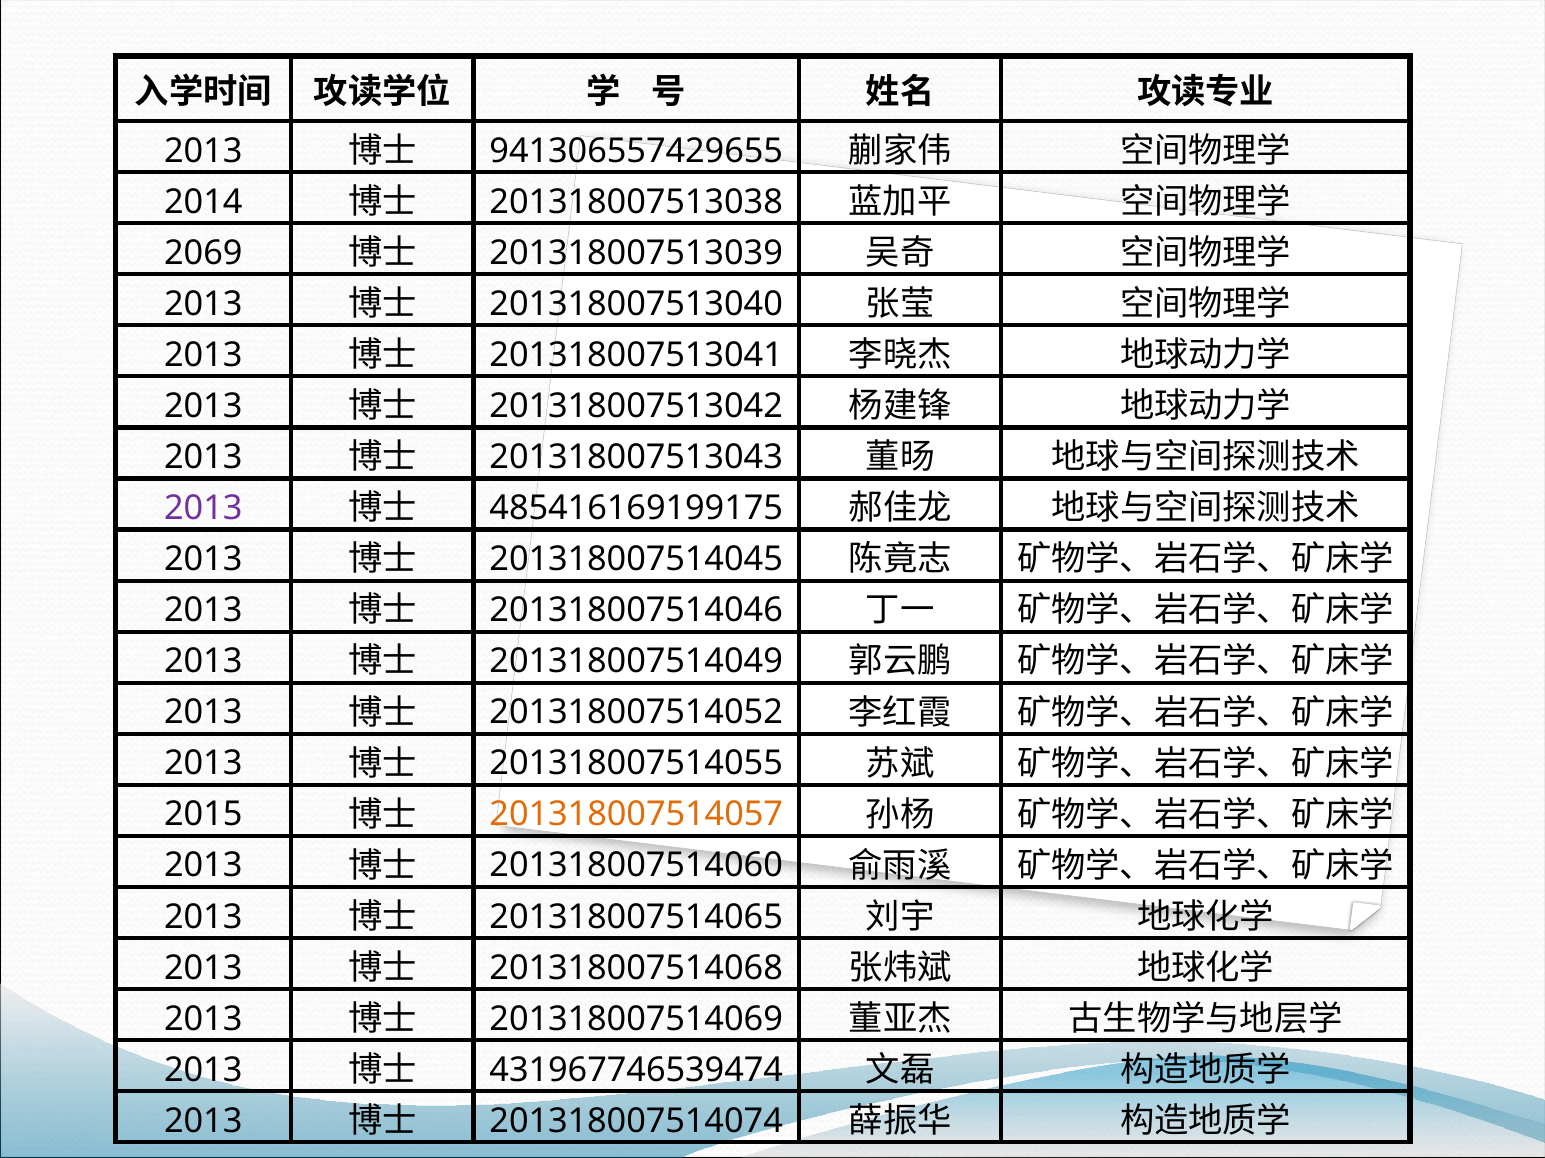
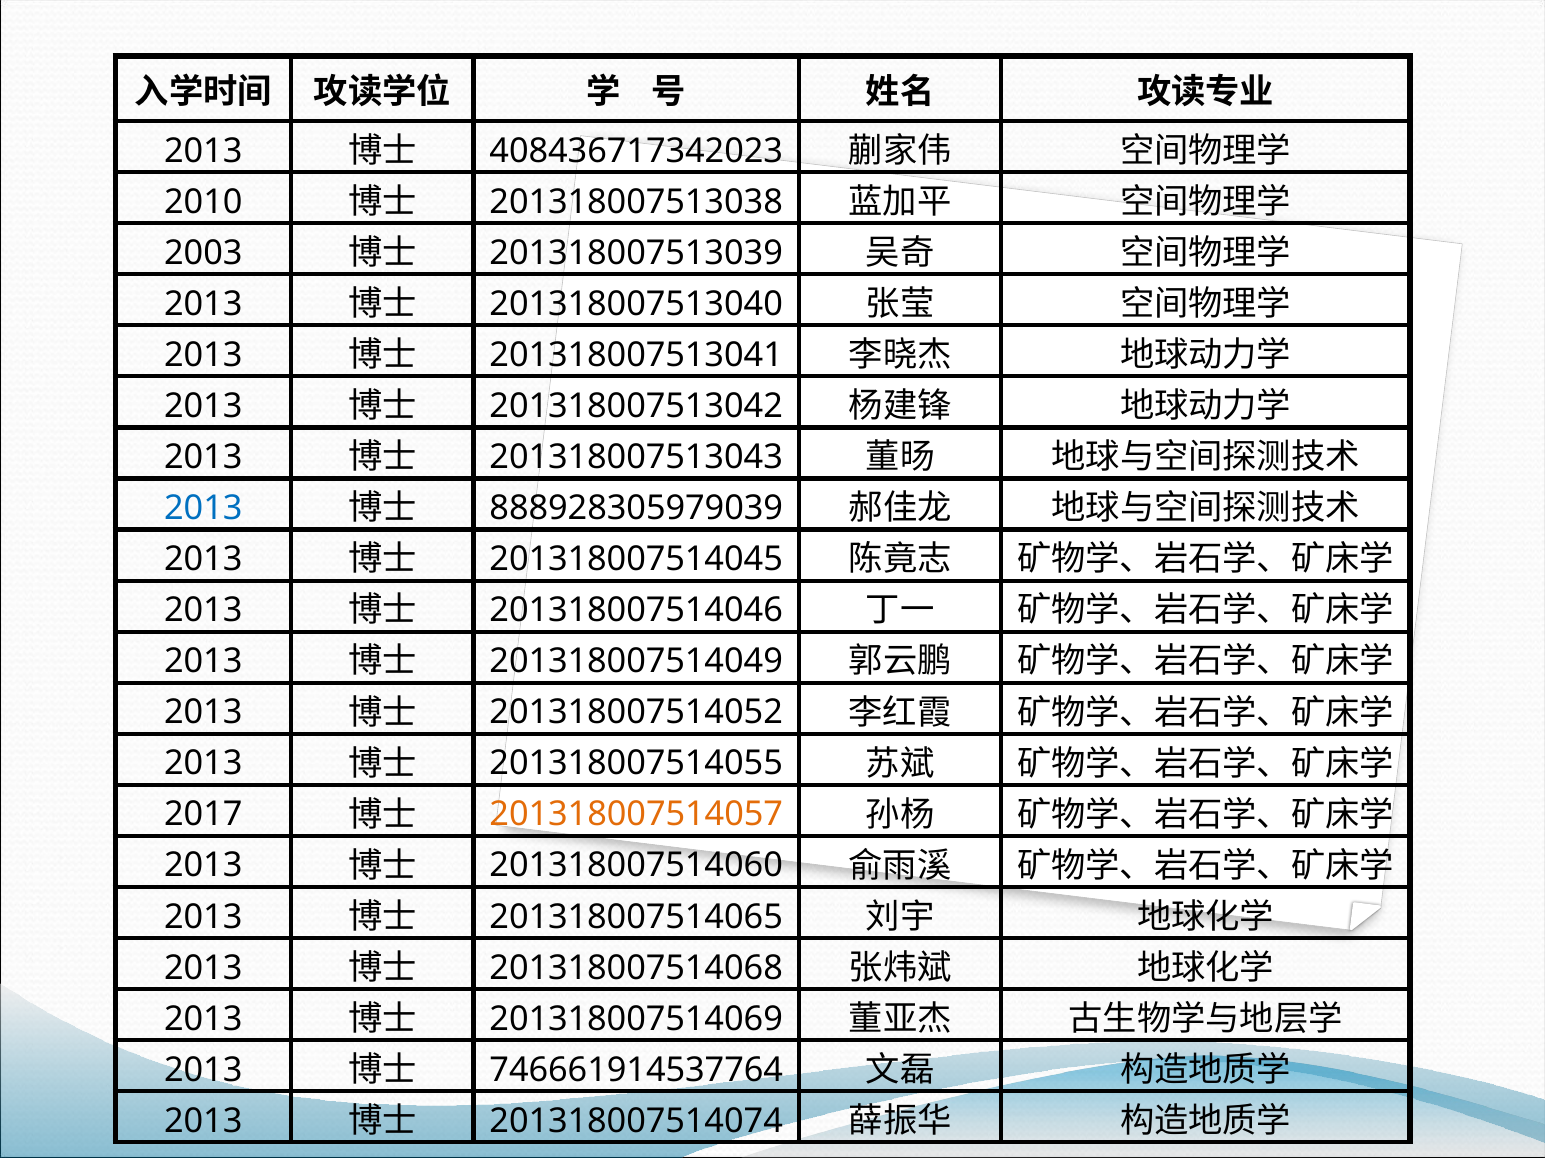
941306557429655: 941306557429655 -> 408436717342023
2014: 2014 -> 2010
2069: 2069 -> 2003
2013 at (203, 509) colour: purple -> blue
485416169199175: 485416169199175 -> 888928305979039
2015: 2015 -> 2017
431967746539474: 431967746539474 -> 746661914537764
